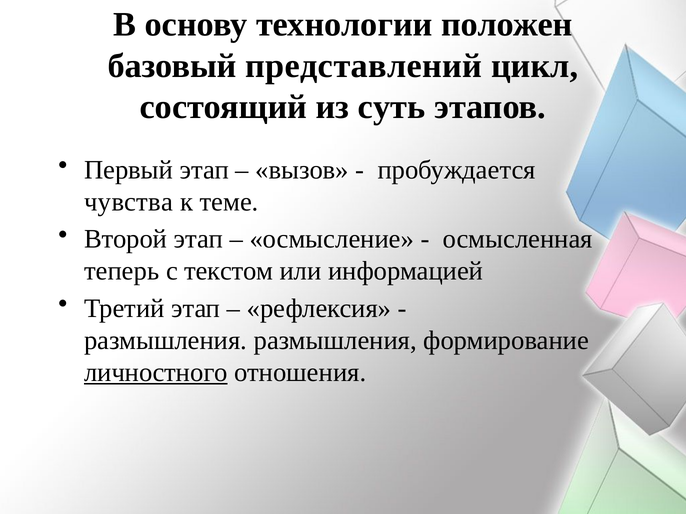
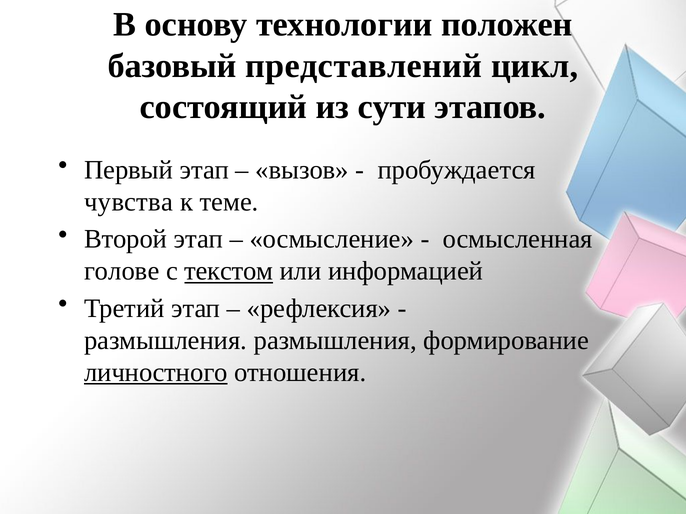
суть: суть -> сути
теперь: теперь -> голове
текстом underline: none -> present
